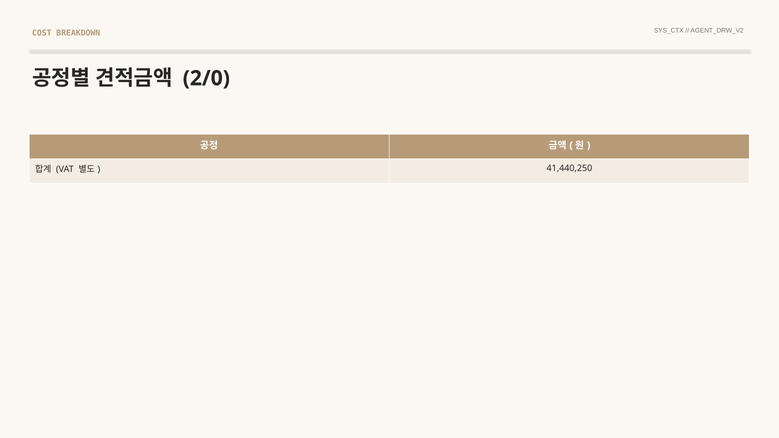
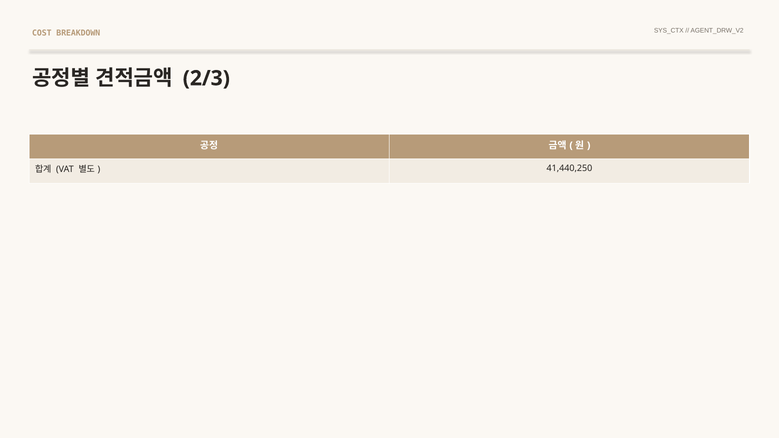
2/0: 2/0 -> 2/3
